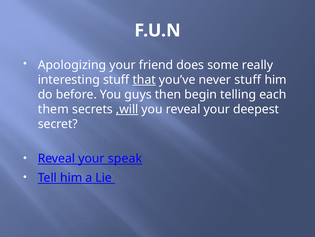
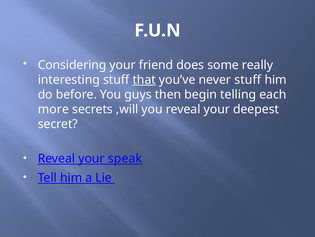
Apologizing: Apologizing -> Considering
them: them -> more
,will underline: present -> none
